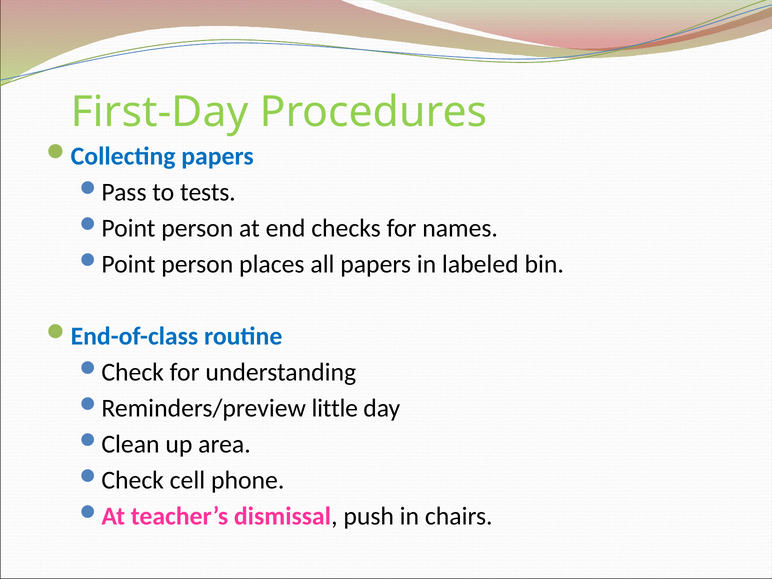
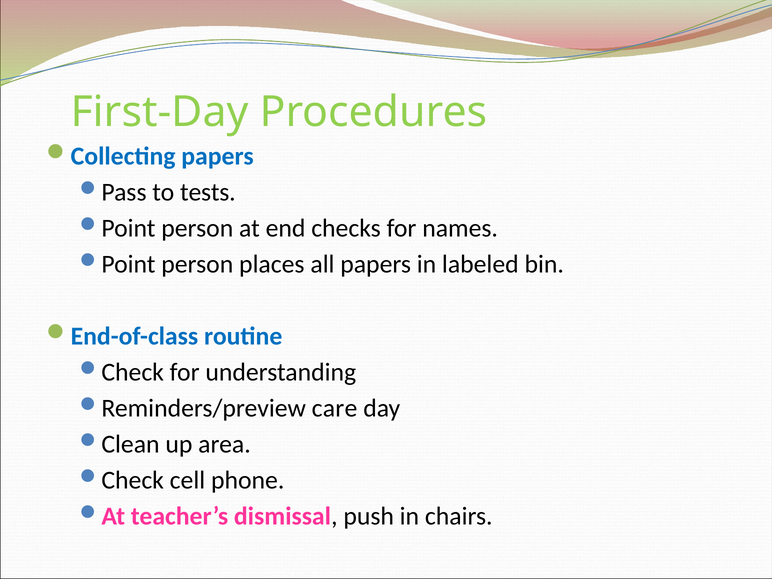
little: little -> care
